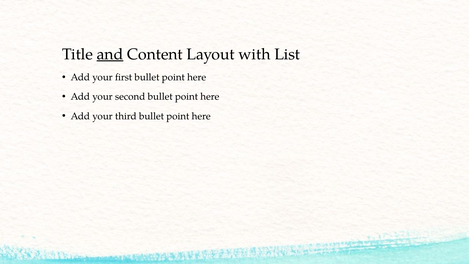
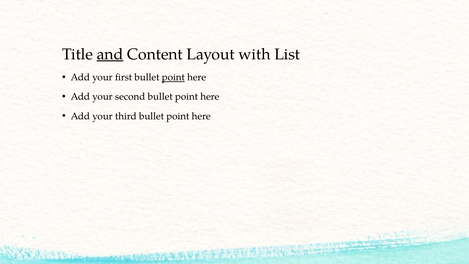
point at (173, 77) underline: none -> present
